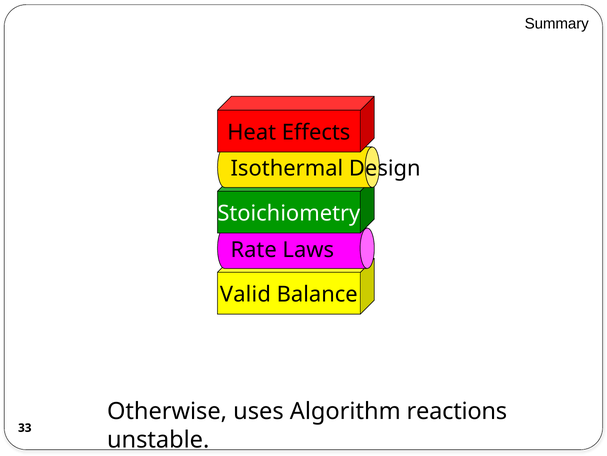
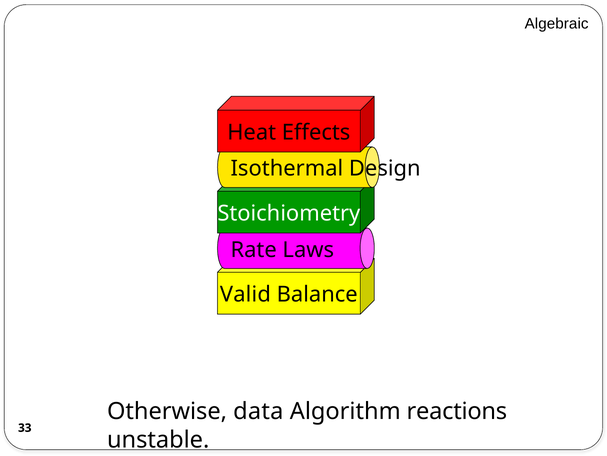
Summary: Summary -> Algebraic
uses: uses -> data
